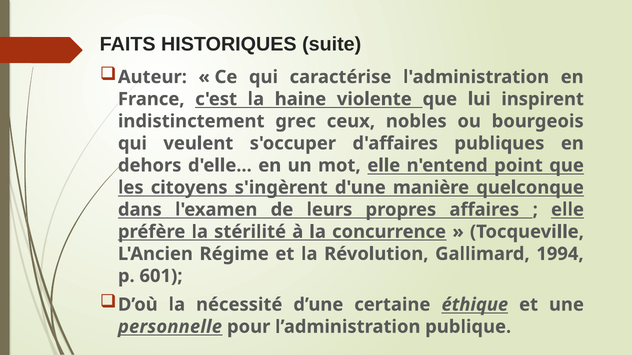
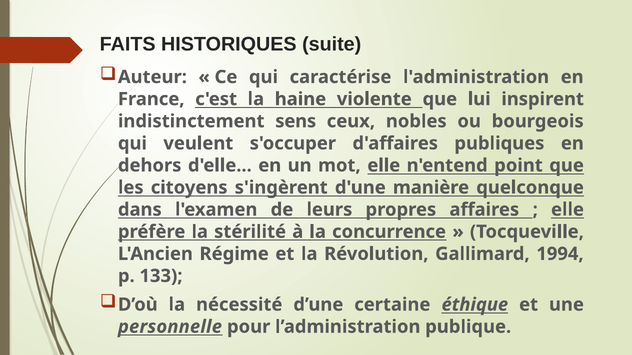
grec: grec -> sens
601: 601 -> 133
